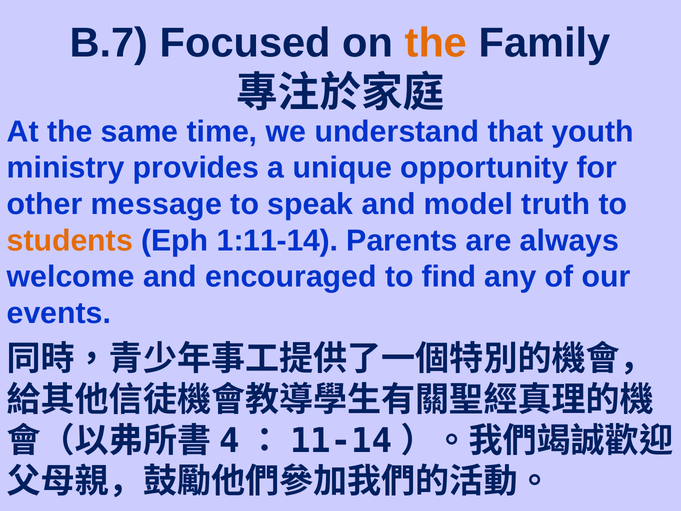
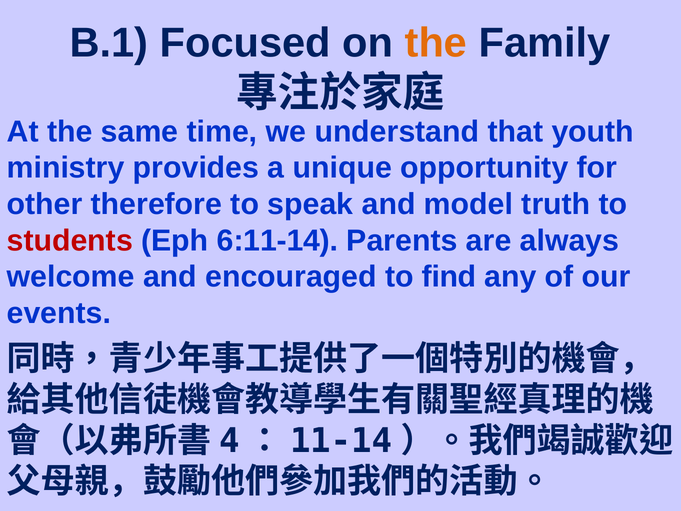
B.7: B.7 -> B.1
message: message -> therefore
students colour: orange -> red
1:11-14: 1:11-14 -> 6:11-14
